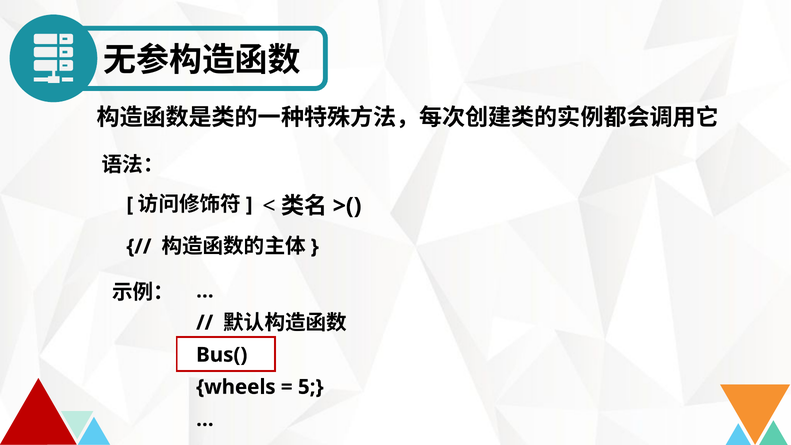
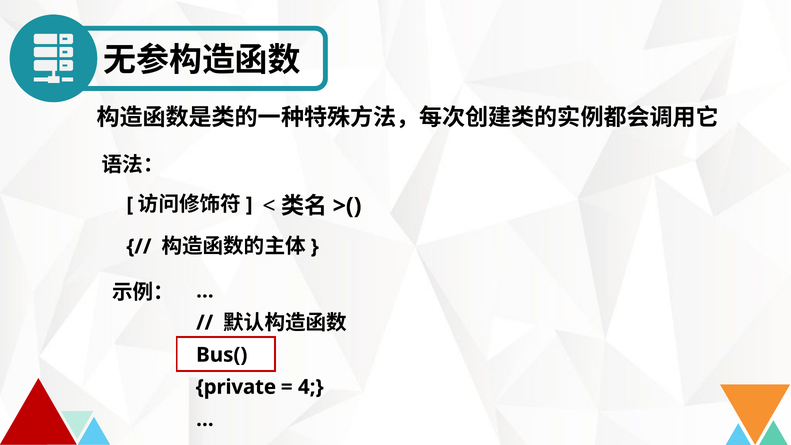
wheels: wheels -> private
5: 5 -> 4
